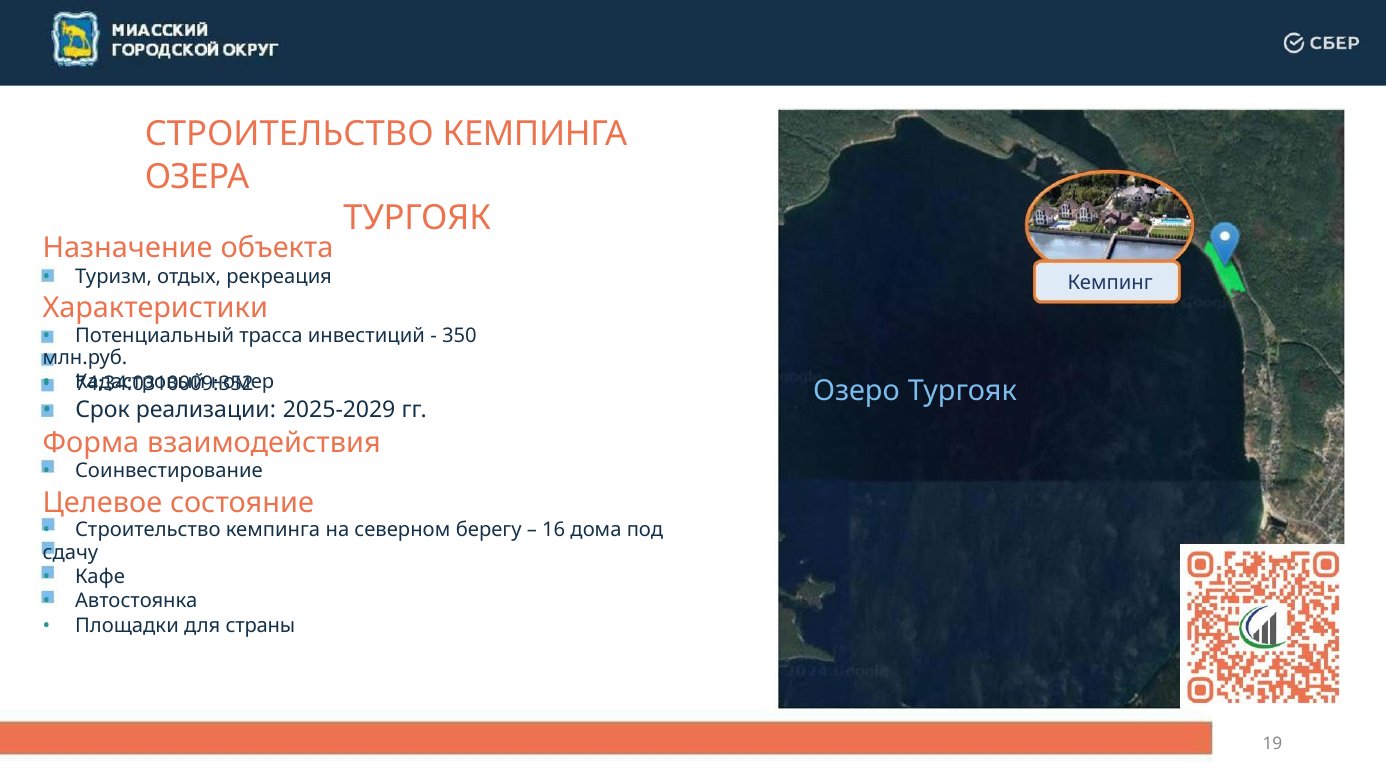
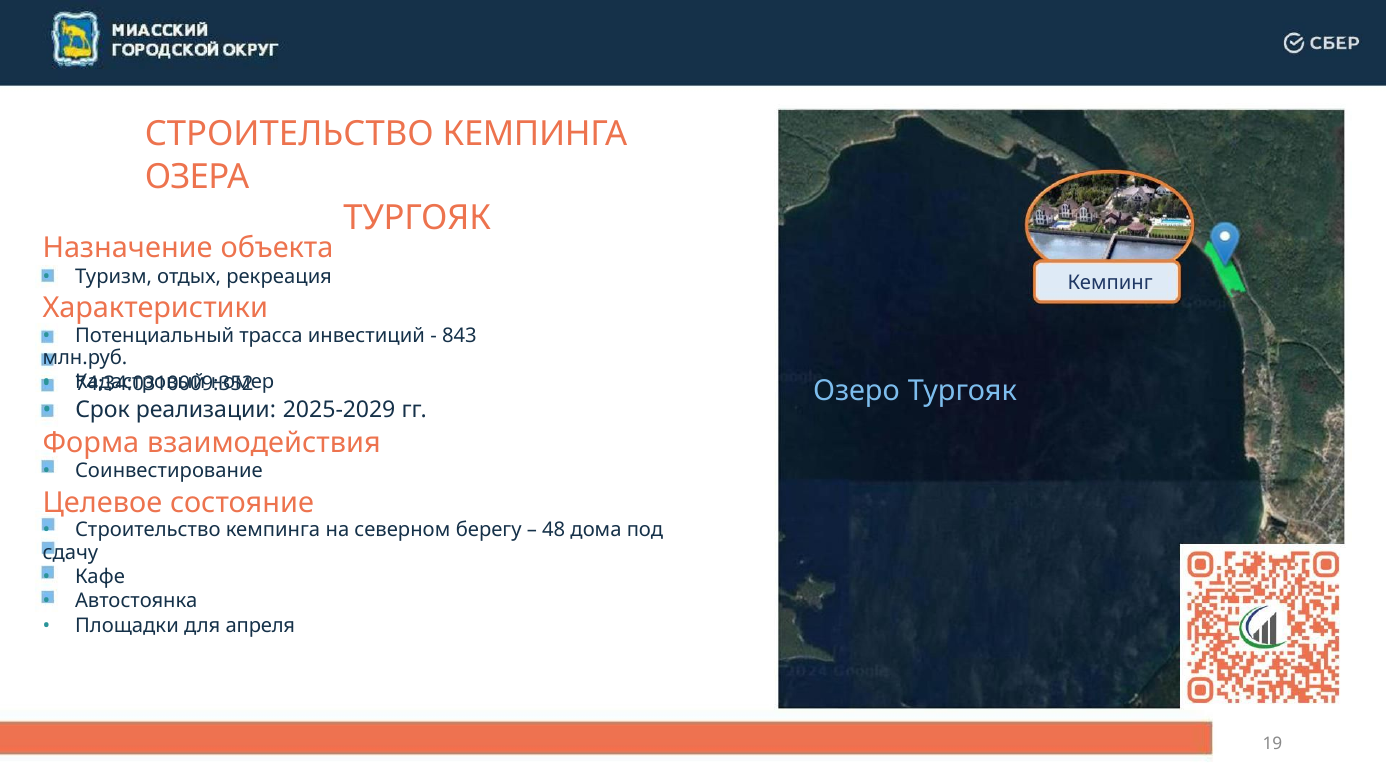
350: 350 -> 843
16: 16 -> 48
страны: страны -> апреля
